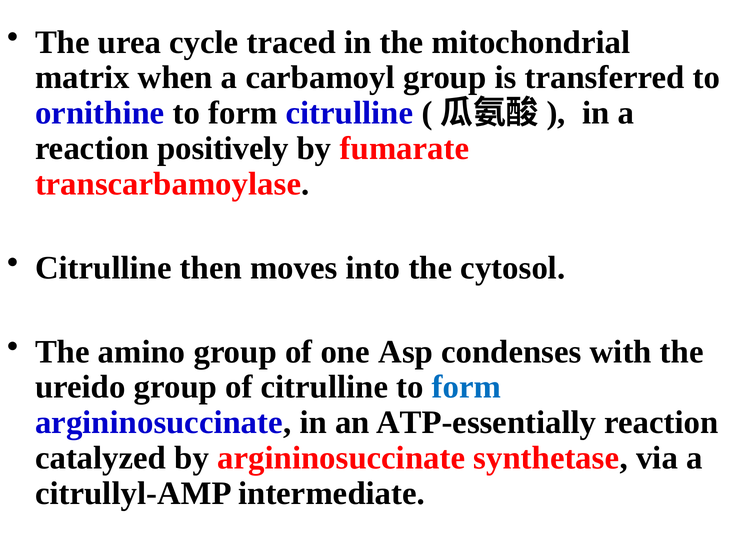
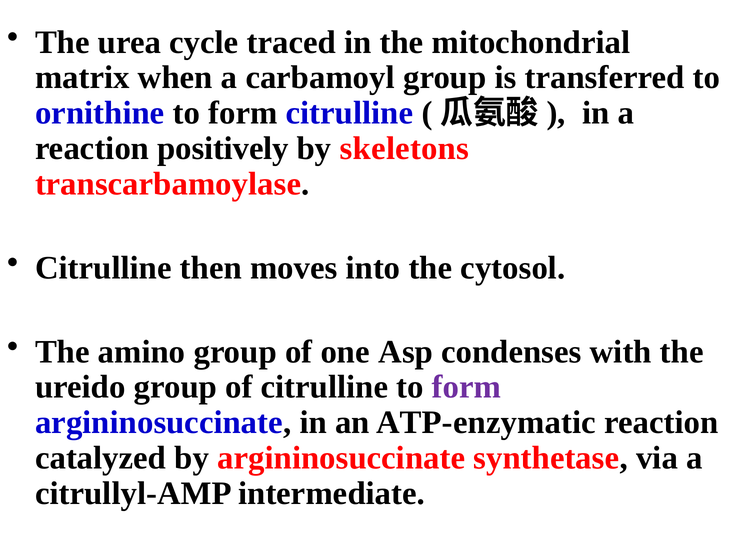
fumarate: fumarate -> skeletons
form at (467, 387) colour: blue -> purple
ATP-essentially: ATP-essentially -> ATP-enzymatic
